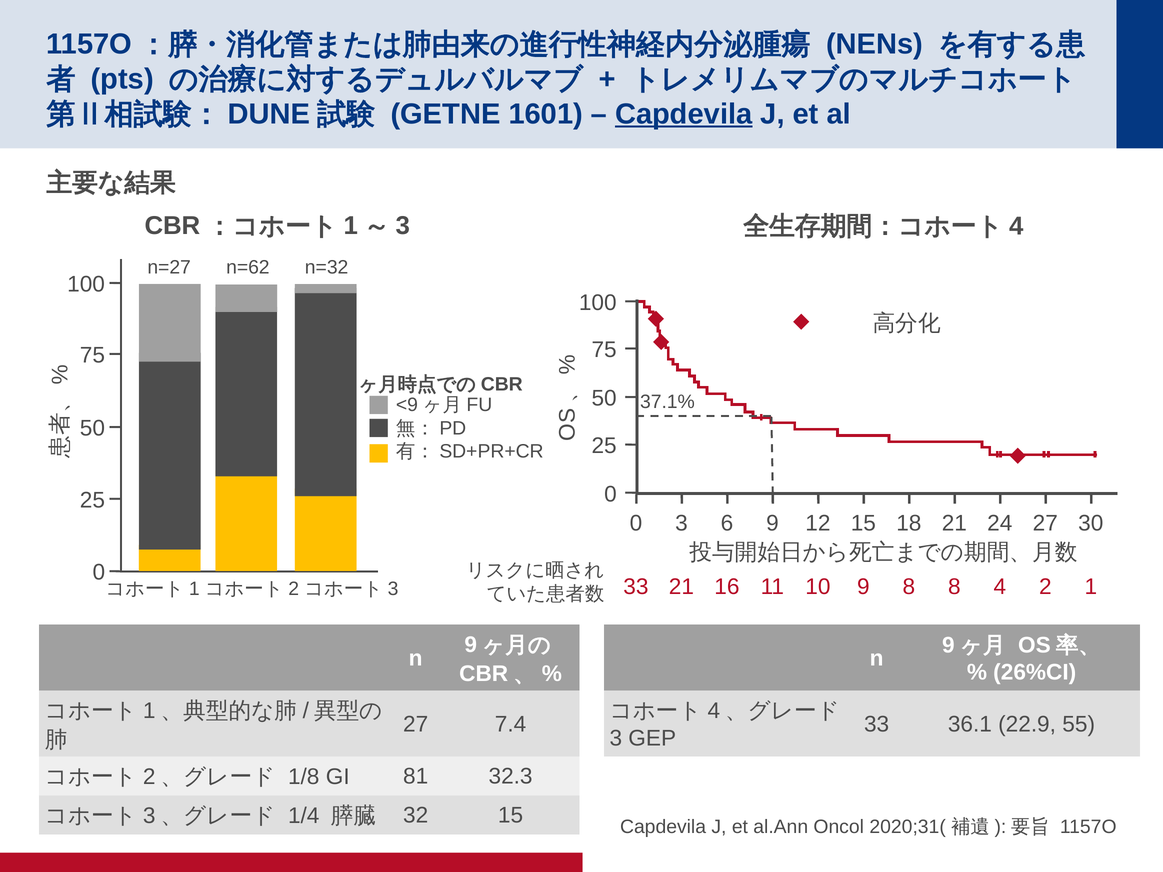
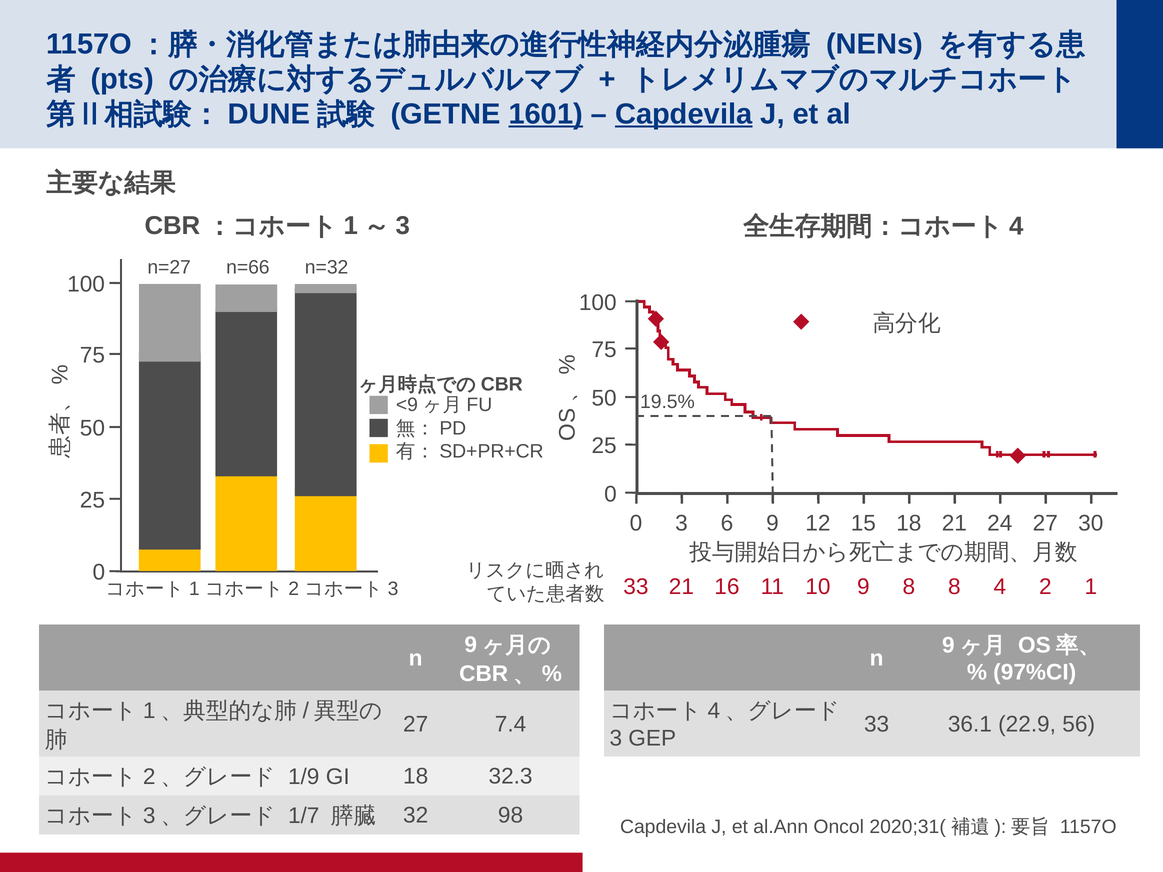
1601 underline: none -> present
n=62: n=62 -> n=66
37.1%: 37.1% -> 19.5%
26%CI: 26%CI -> 97%CI
55: 55 -> 56
1/8: 1/8 -> 1/9
GI 81: 81 -> 18
1/4: 1/4 -> 1/7
32 15: 15 -> 98
